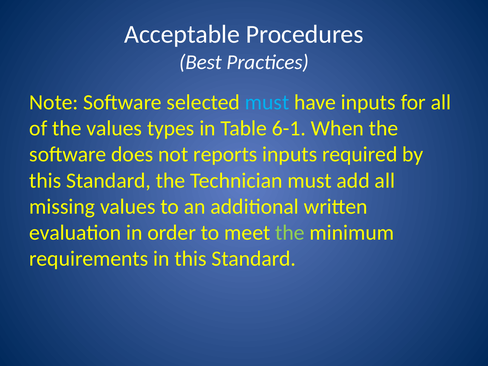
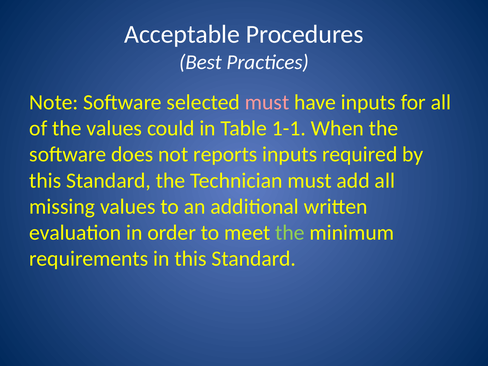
must at (267, 102) colour: light blue -> pink
types: types -> could
6-1: 6-1 -> 1-1
